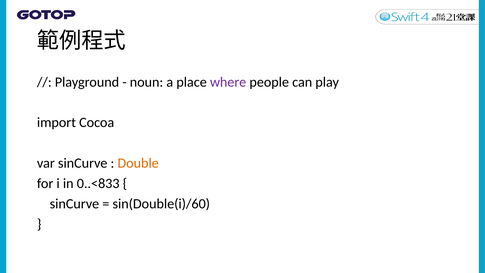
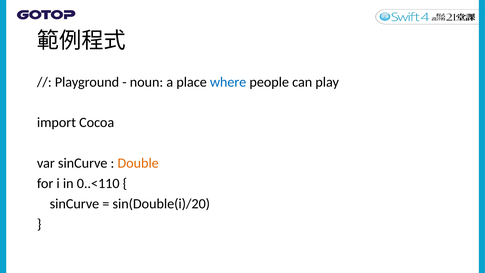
where colour: purple -> blue
0..<833: 0..<833 -> 0..<110
sin(Double(i)/60: sin(Double(i)/60 -> sin(Double(i)/20
